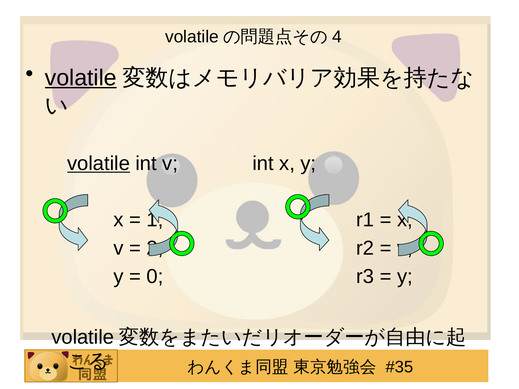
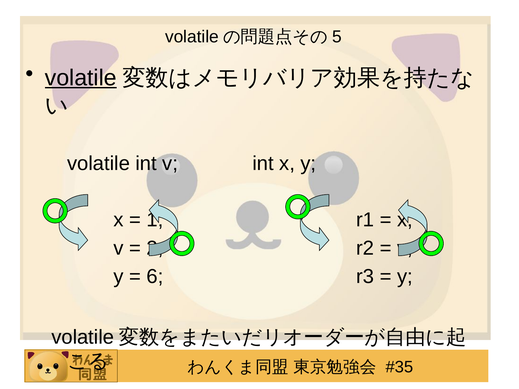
4: 4 -> 5
volatile at (99, 164) underline: present -> none
0: 0 -> 6
